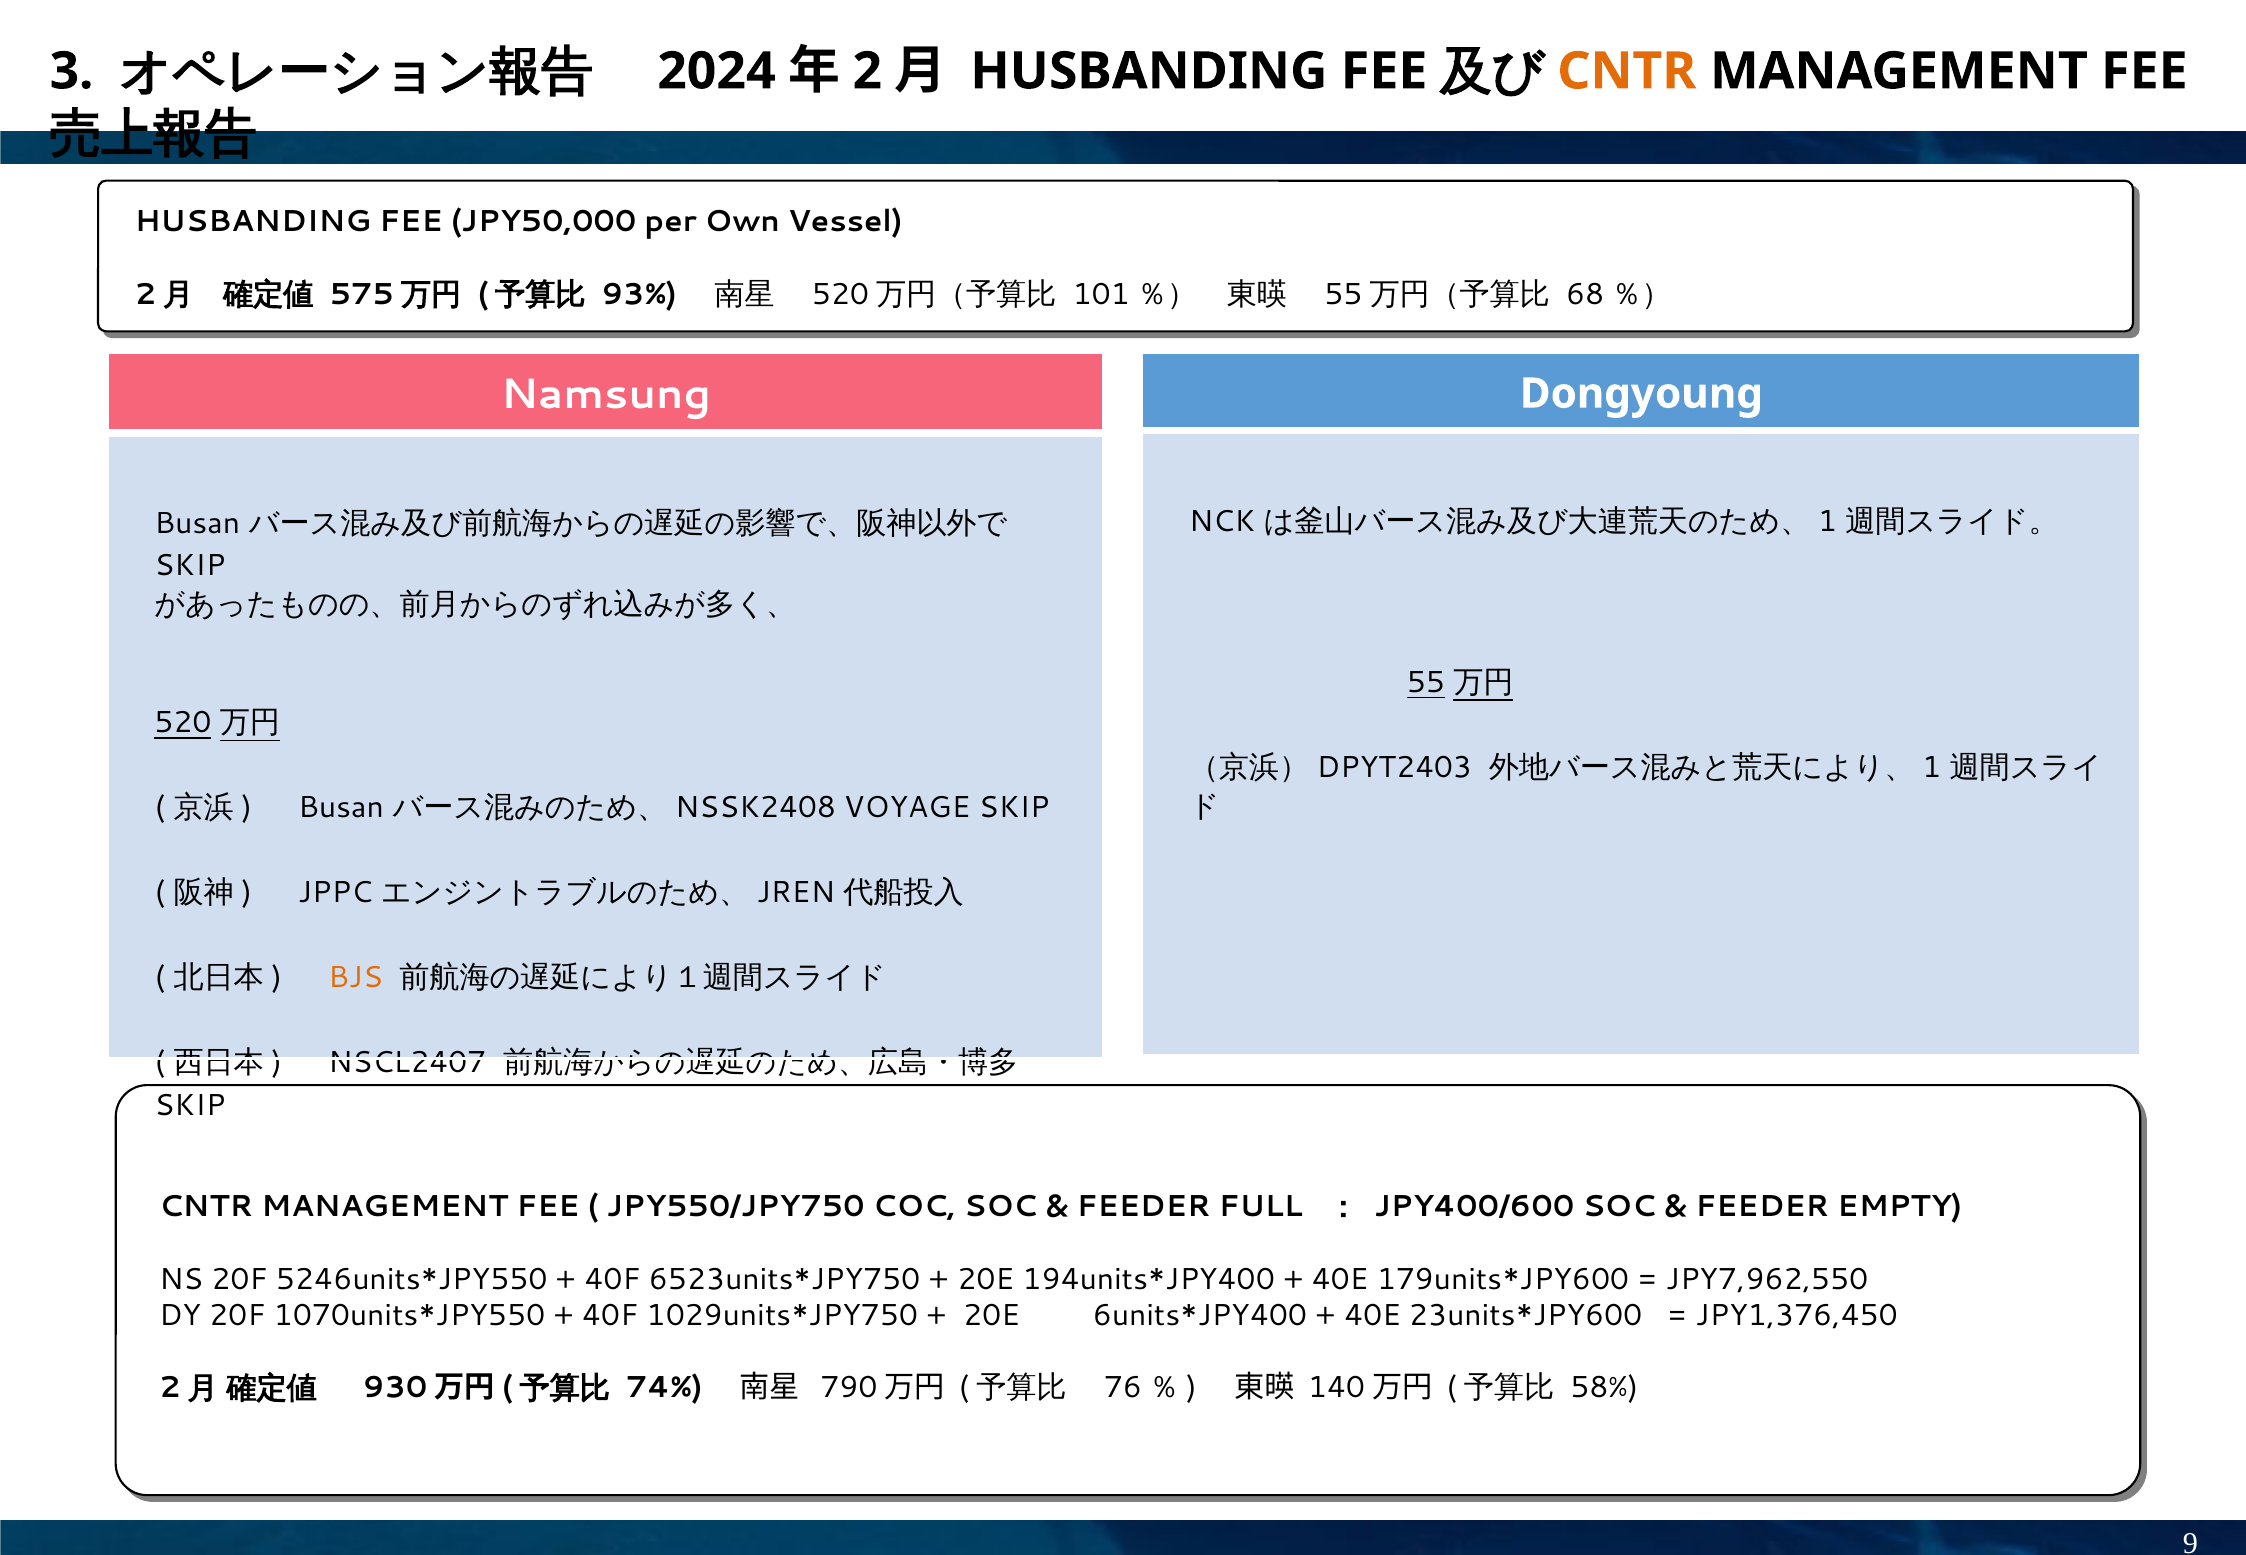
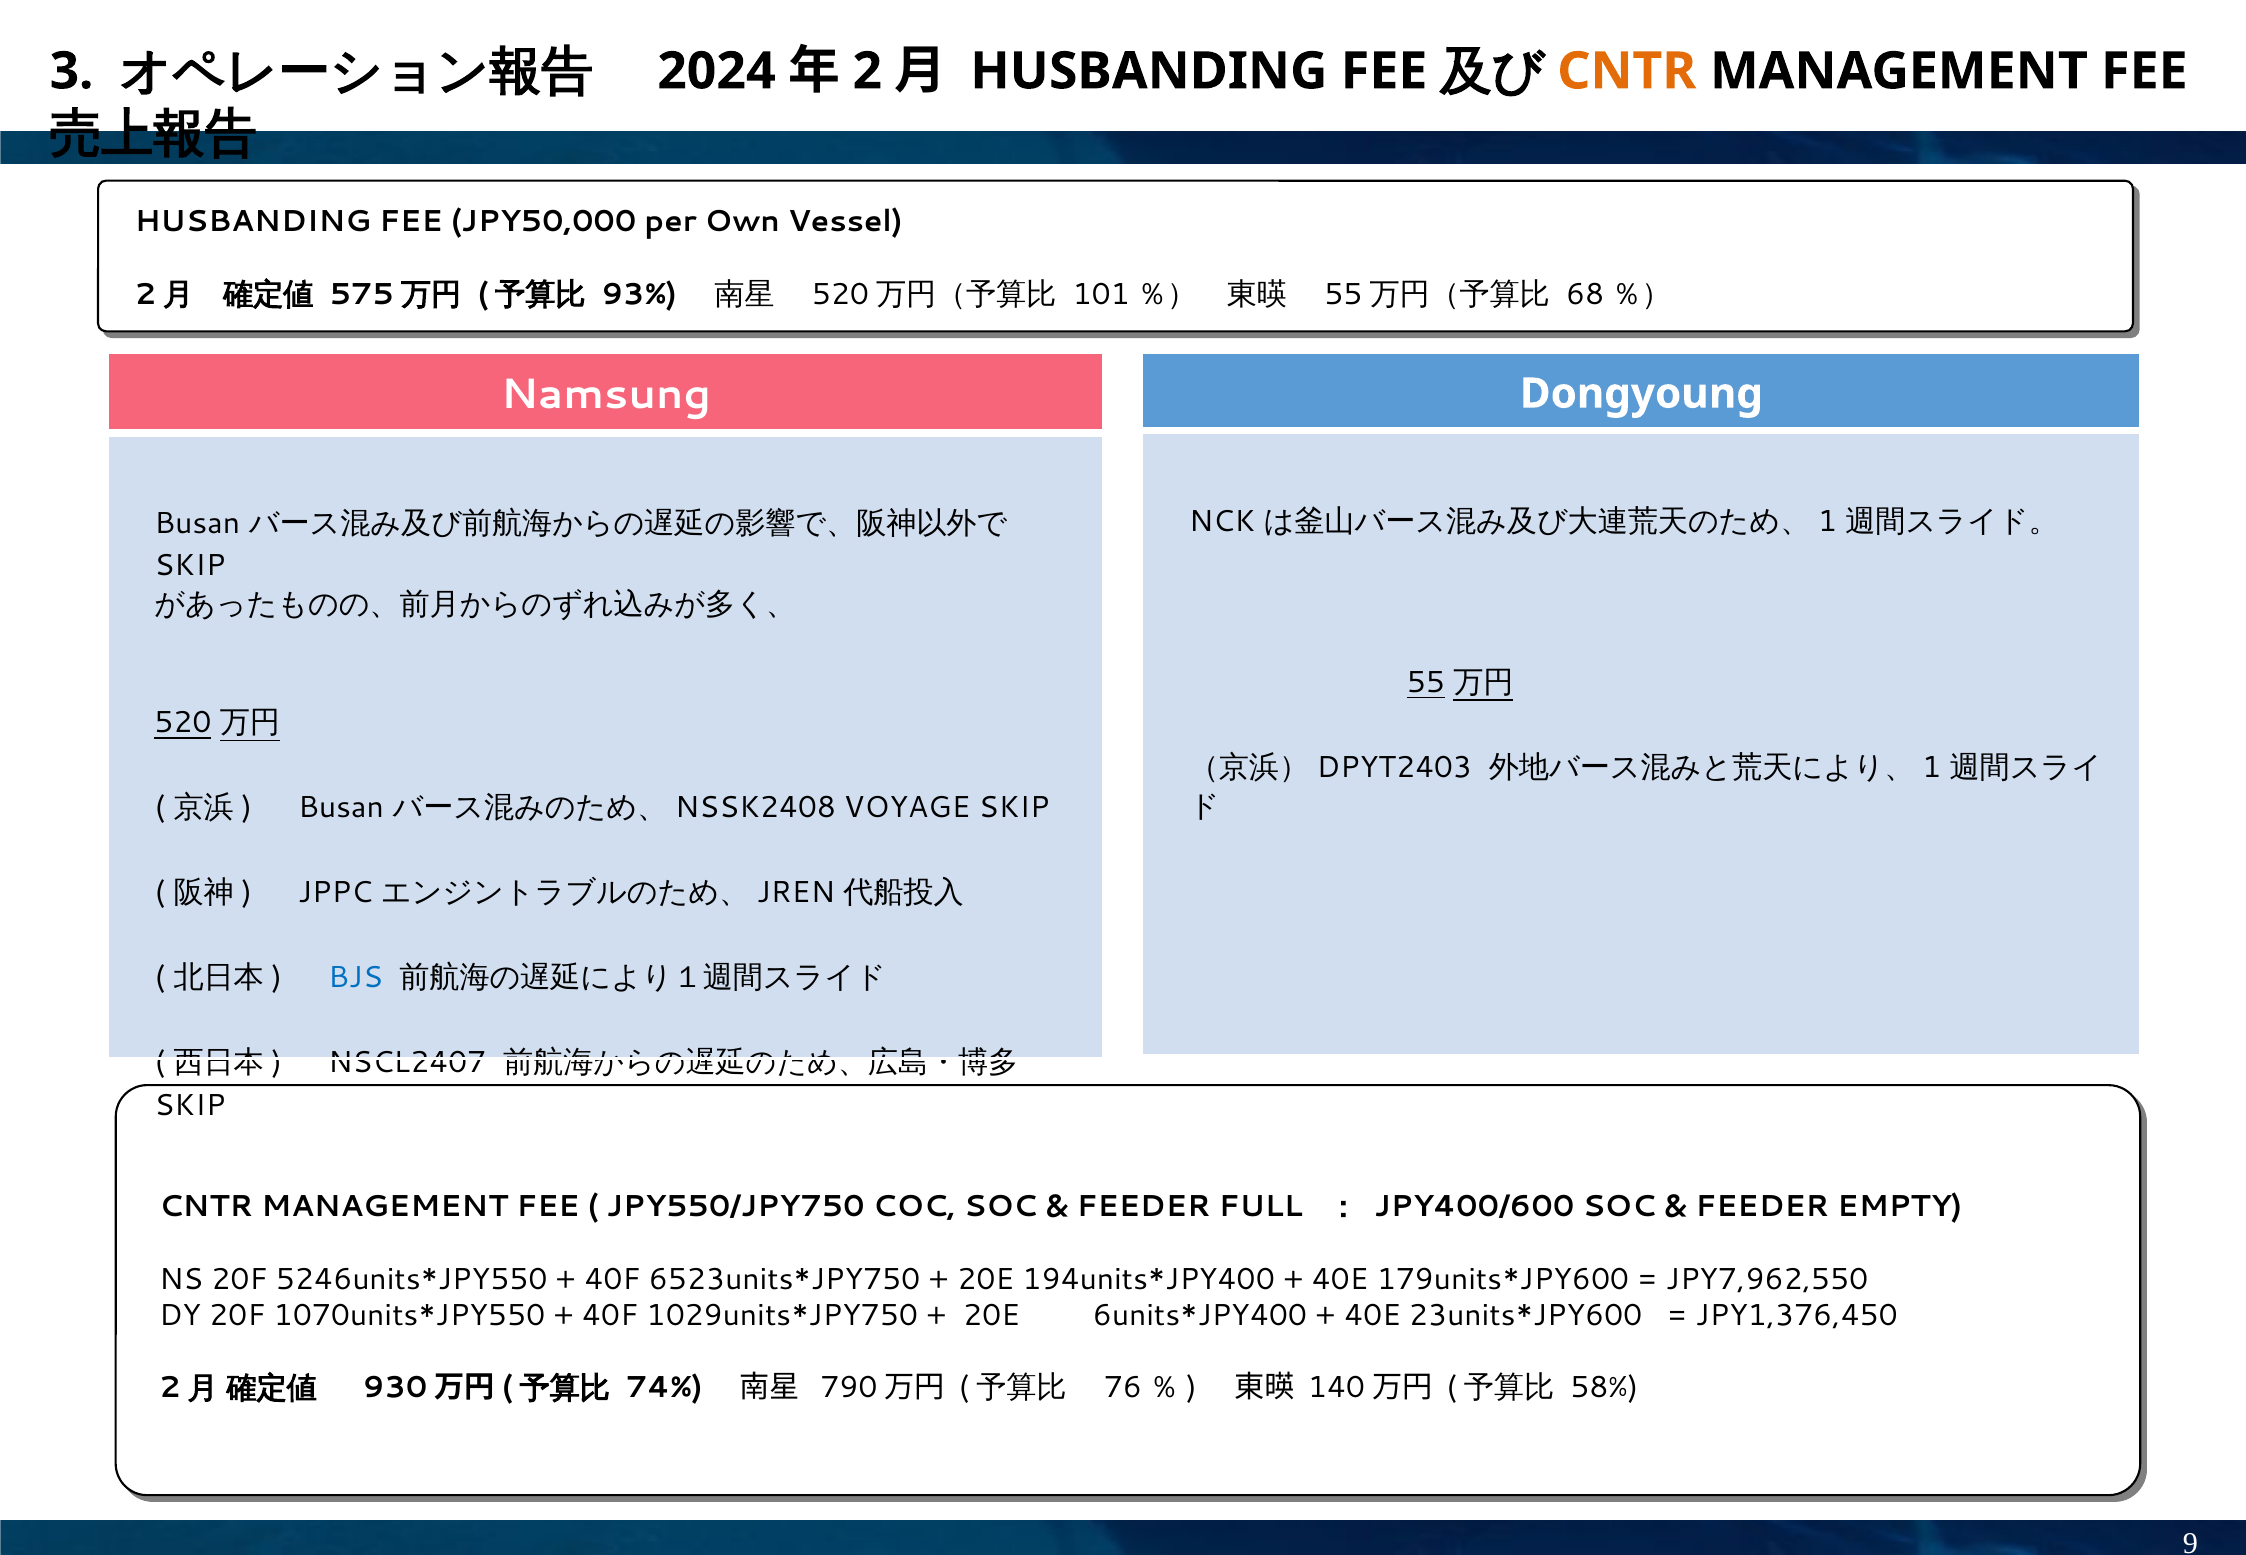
BJS colour: orange -> blue
